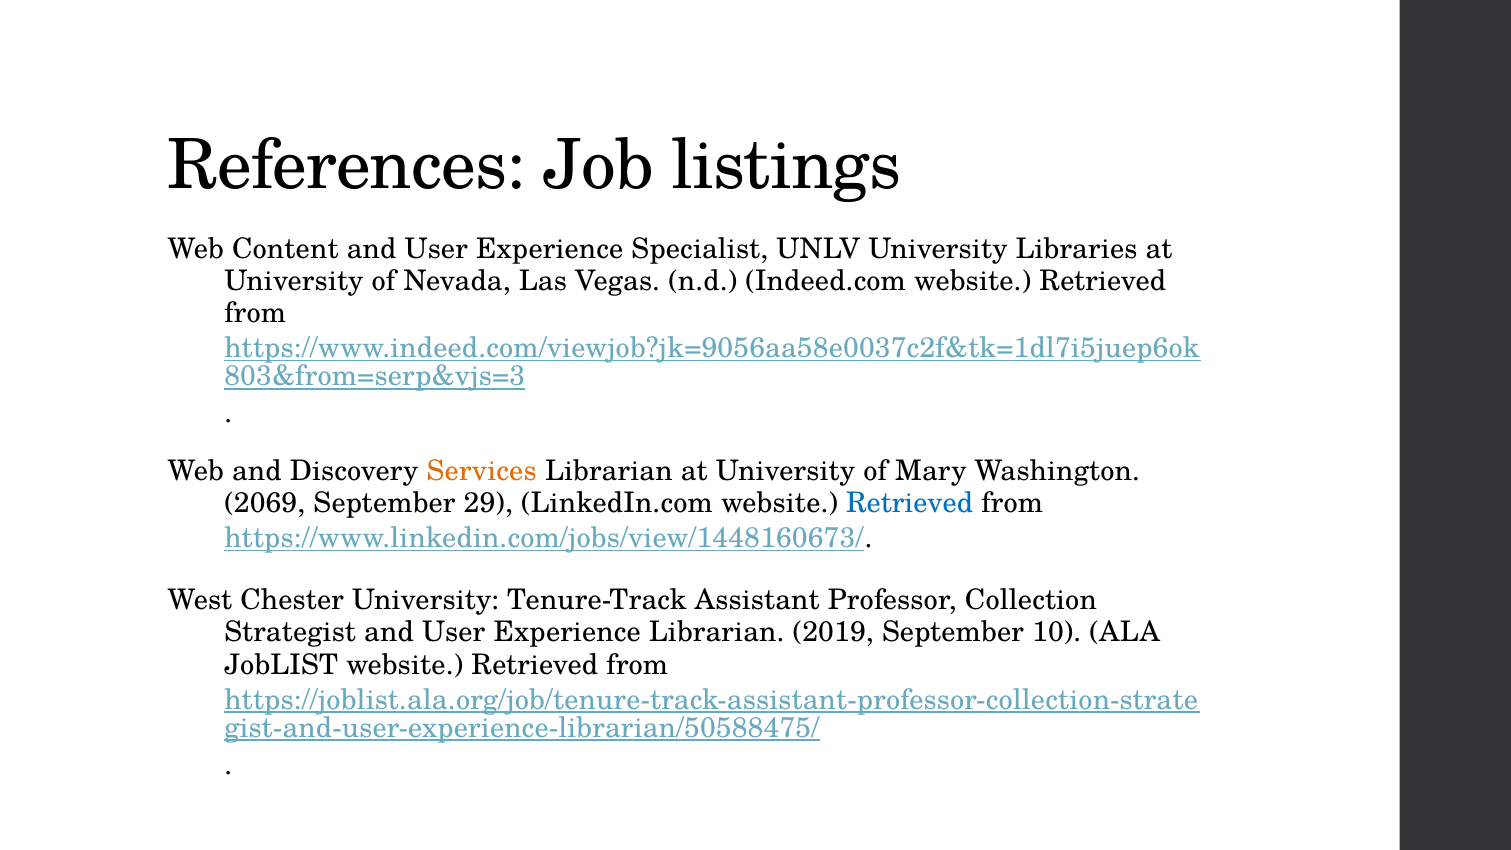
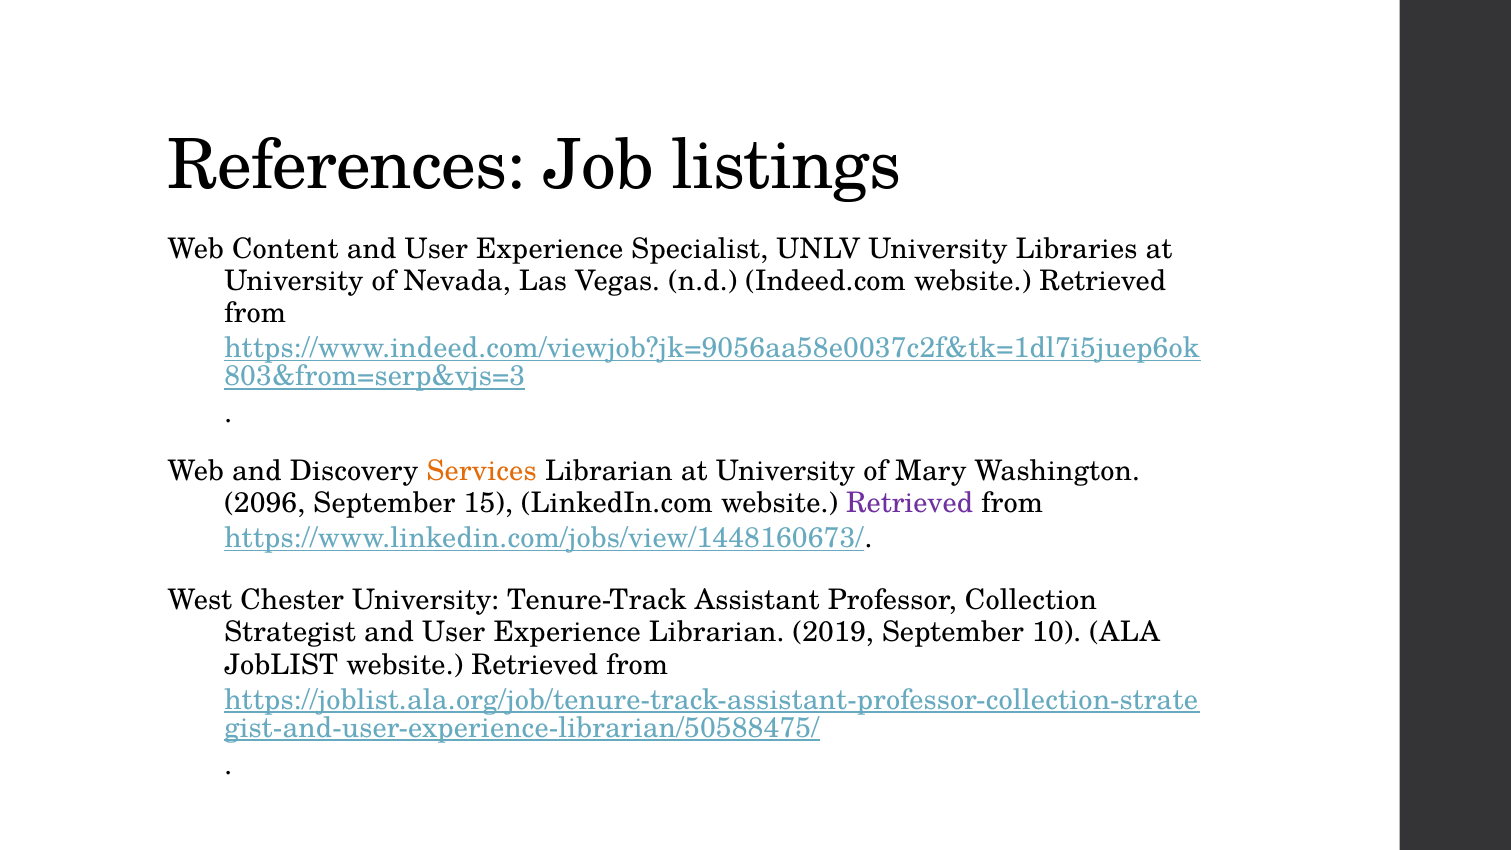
2069: 2069 -> 2096
29: 29 -> 15
Retrieved at (910, 503) colour: blue -> purple
